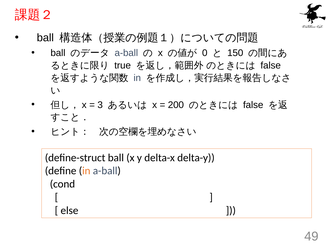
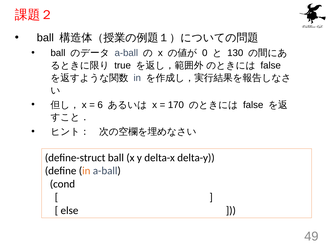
150: 150 -> 130
3: 3 -> 6
200: 200 -> 170
